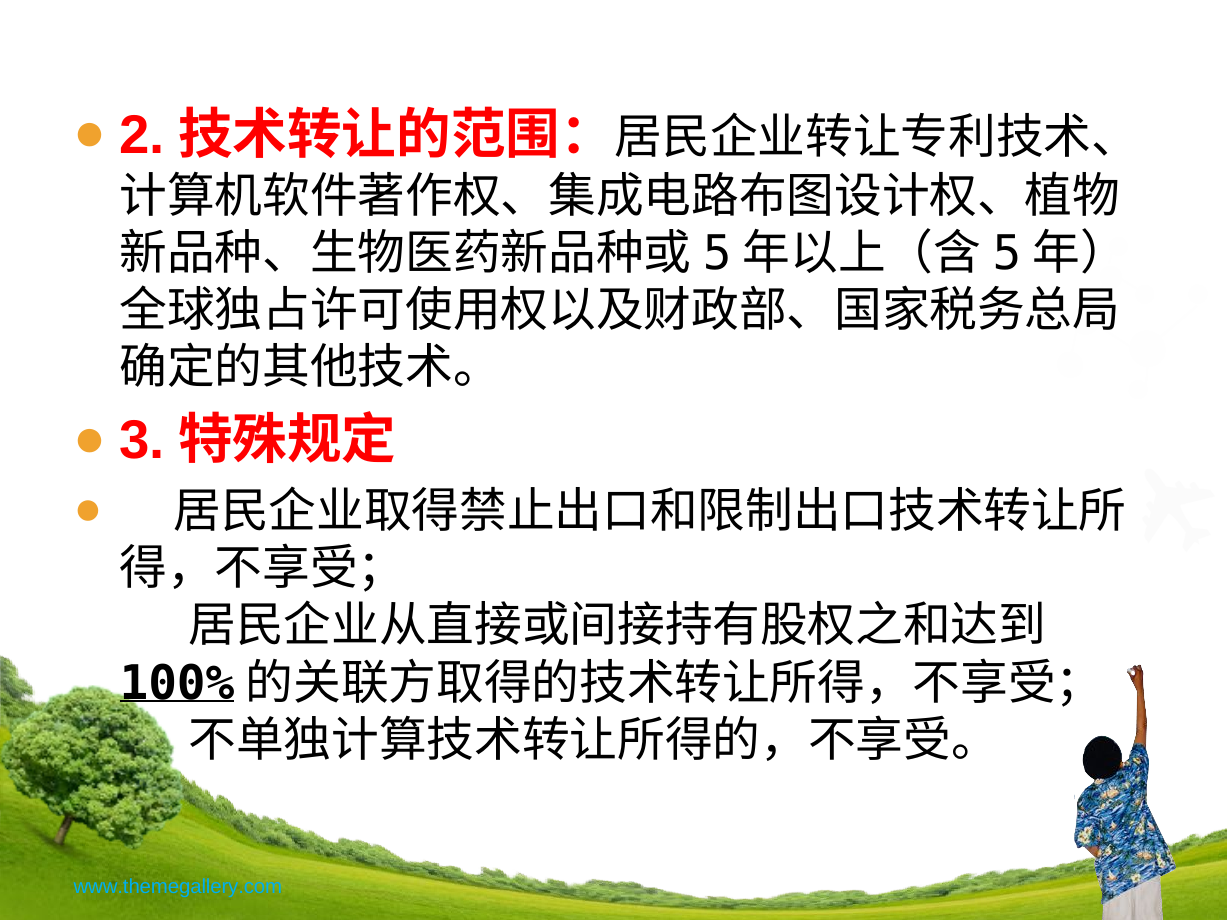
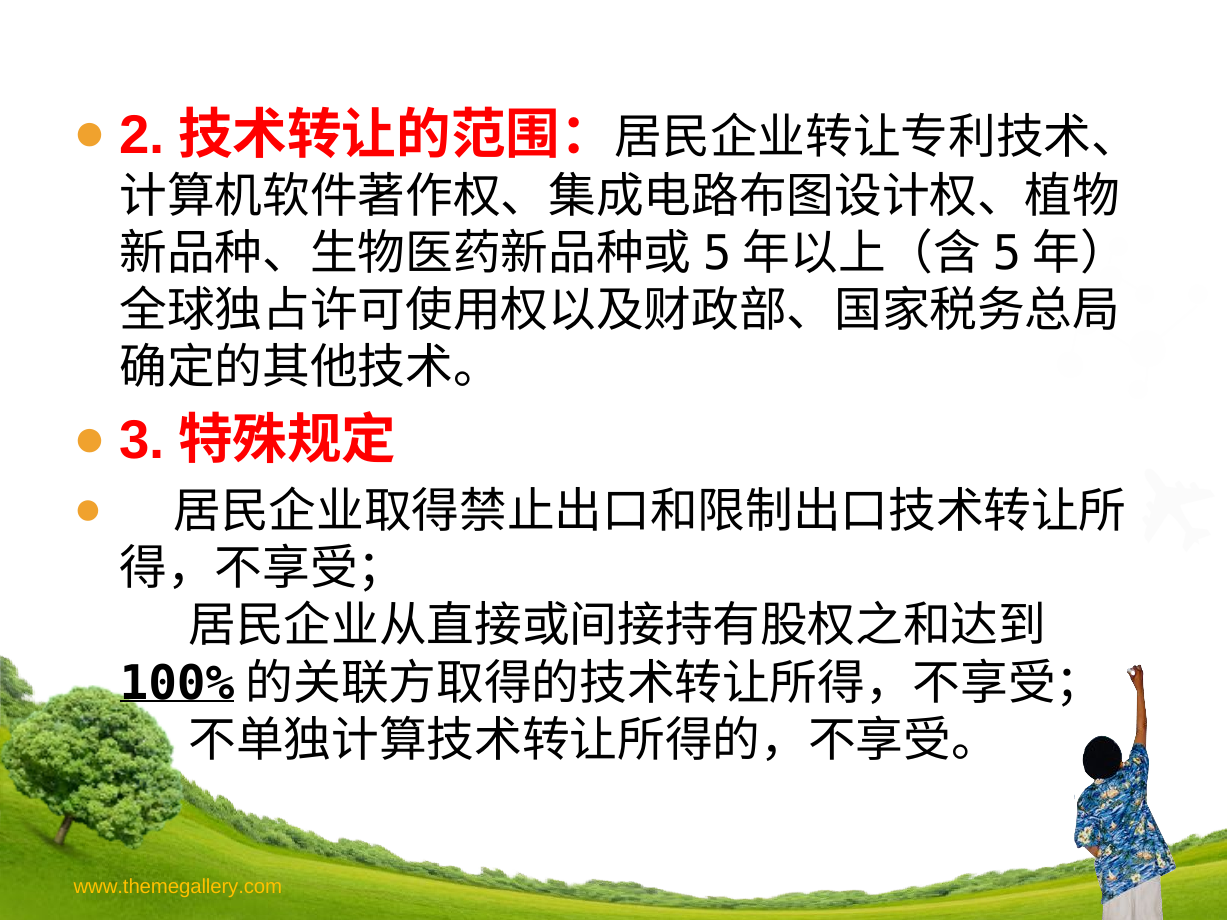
www.themegallery.com colour: light blue -> yellow
